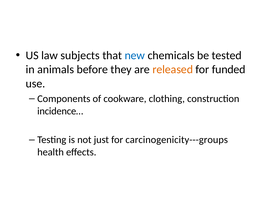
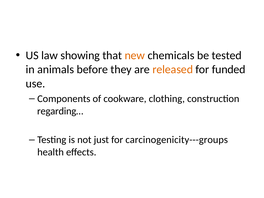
subjects: subjects -> showing
new colour: blue -> orange
incidence…: incidence… -> regarding…
